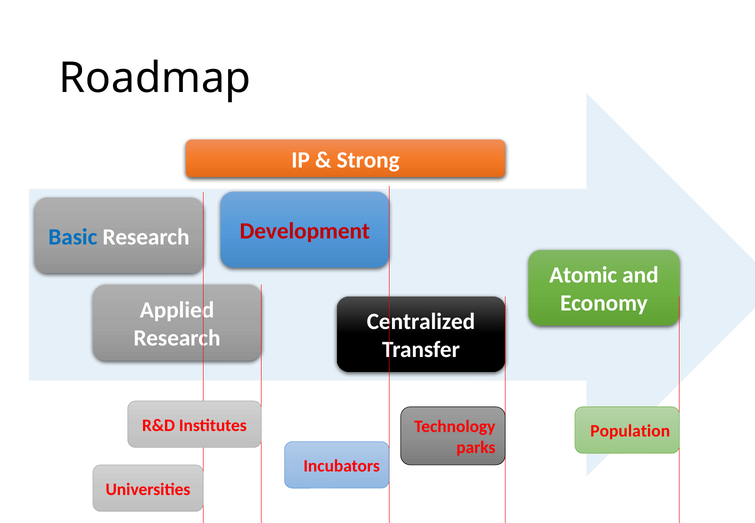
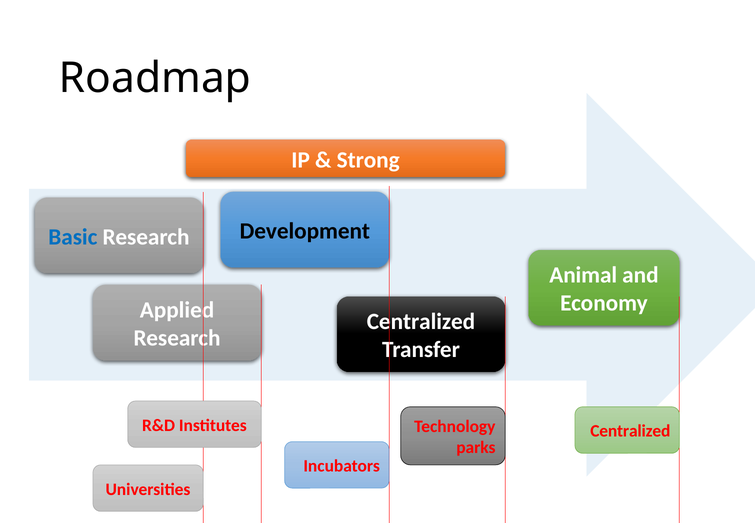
Development colour: red -> black
Atomic: Atomic -> Animal
Population at (630, 431): Population -> Centralized
